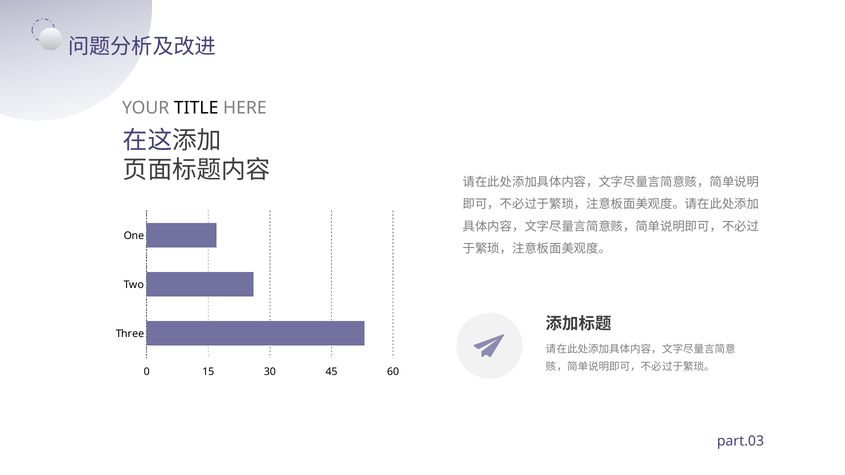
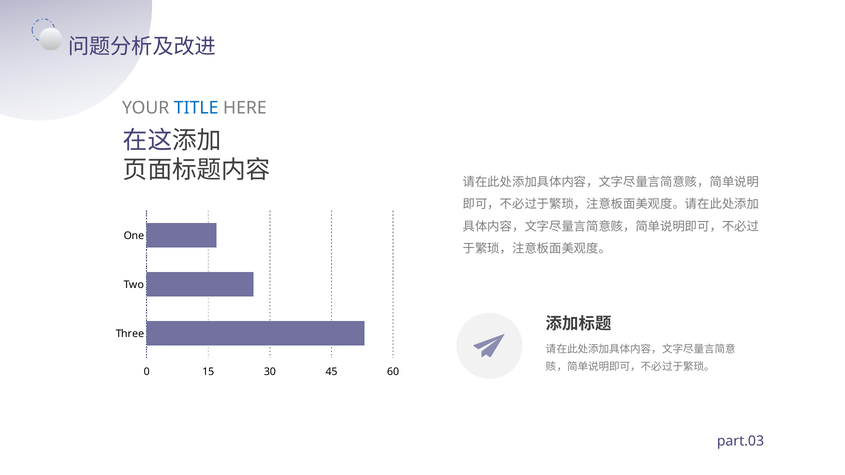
TITLE colour: black -> blue
